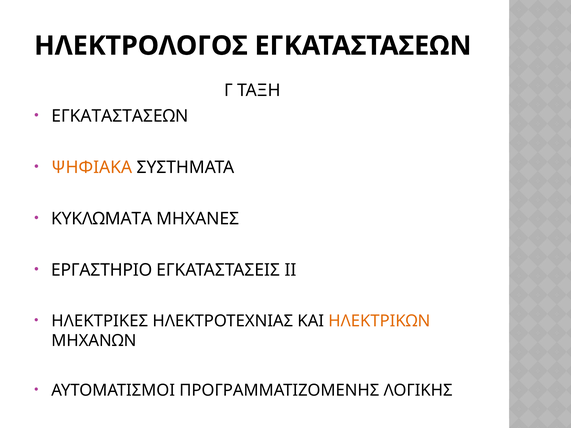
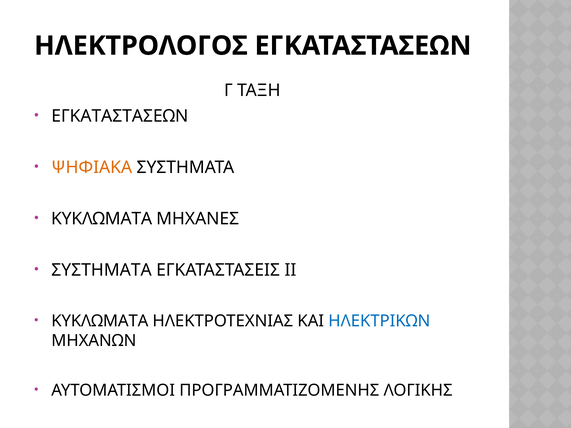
ΕΡΓΑΣΤΗΡΙΟ at (102, 270): ΕΡΓΑΣΤΗΡΙΟ -> ΣΥΣΤΗΜΑΤΑ
ΗΛΕΚΤΡΙΚΕΣ at (100, 321): ΗΛΕΚΤΡΙΚΕΣ -> ΚΥΚΛΩΜΑΤΑ
ΗΛΕΚΤΡΙΚΩΝ colour: orange -> blue
